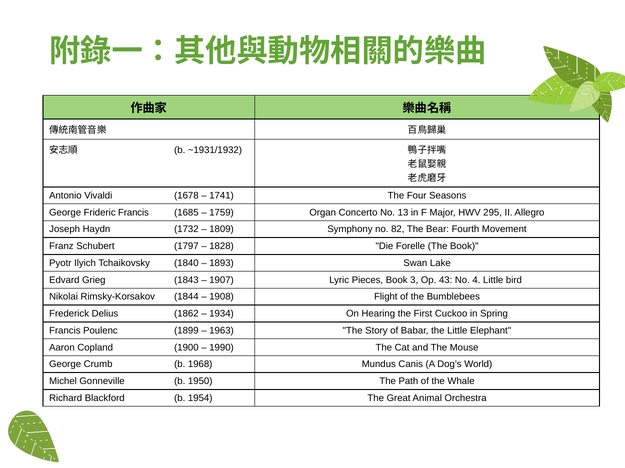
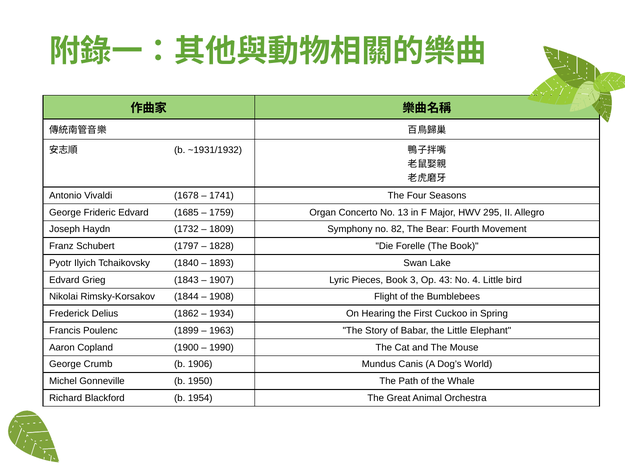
Frideric Francis: Francis -> Edvard
1968: 1968 -> 1906
